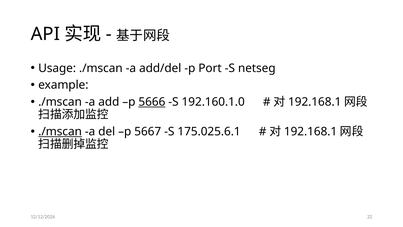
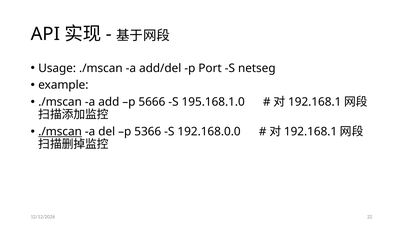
5666 underline: present -> none
192.160.1.0: 192.160.1.0 -> 195.168.1.0
5667: 5667 -> 5366
175.025.6.1: 175.025.6.1 -> 192.168.0.0
